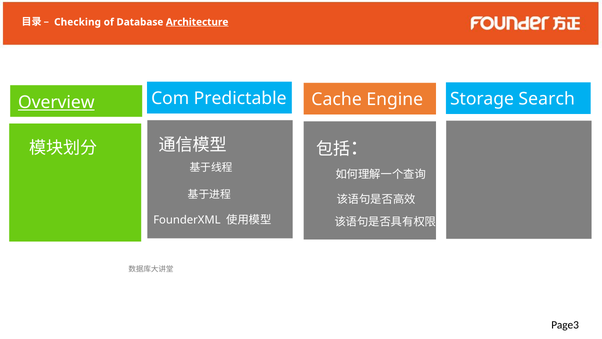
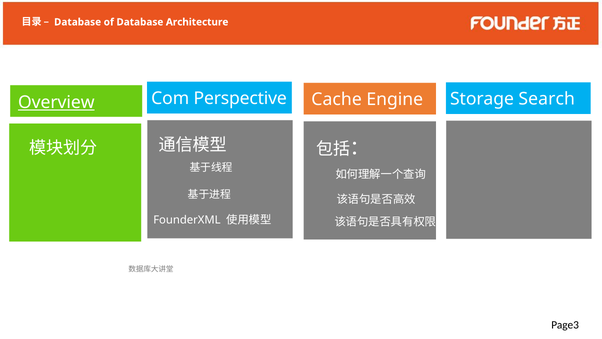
Checking at (78, 22): Checking -> Database
Architecture underline: present -> none
Predictable: Predictable -> Perspective
